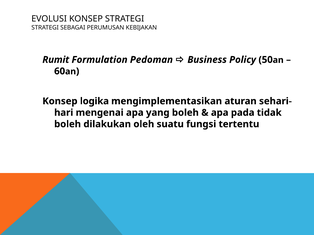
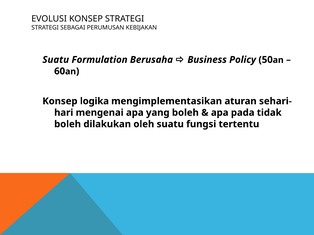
Rumit at (56, 60): Rumit -> Suatu
Pedoman: Pedoman -> Berusaha
